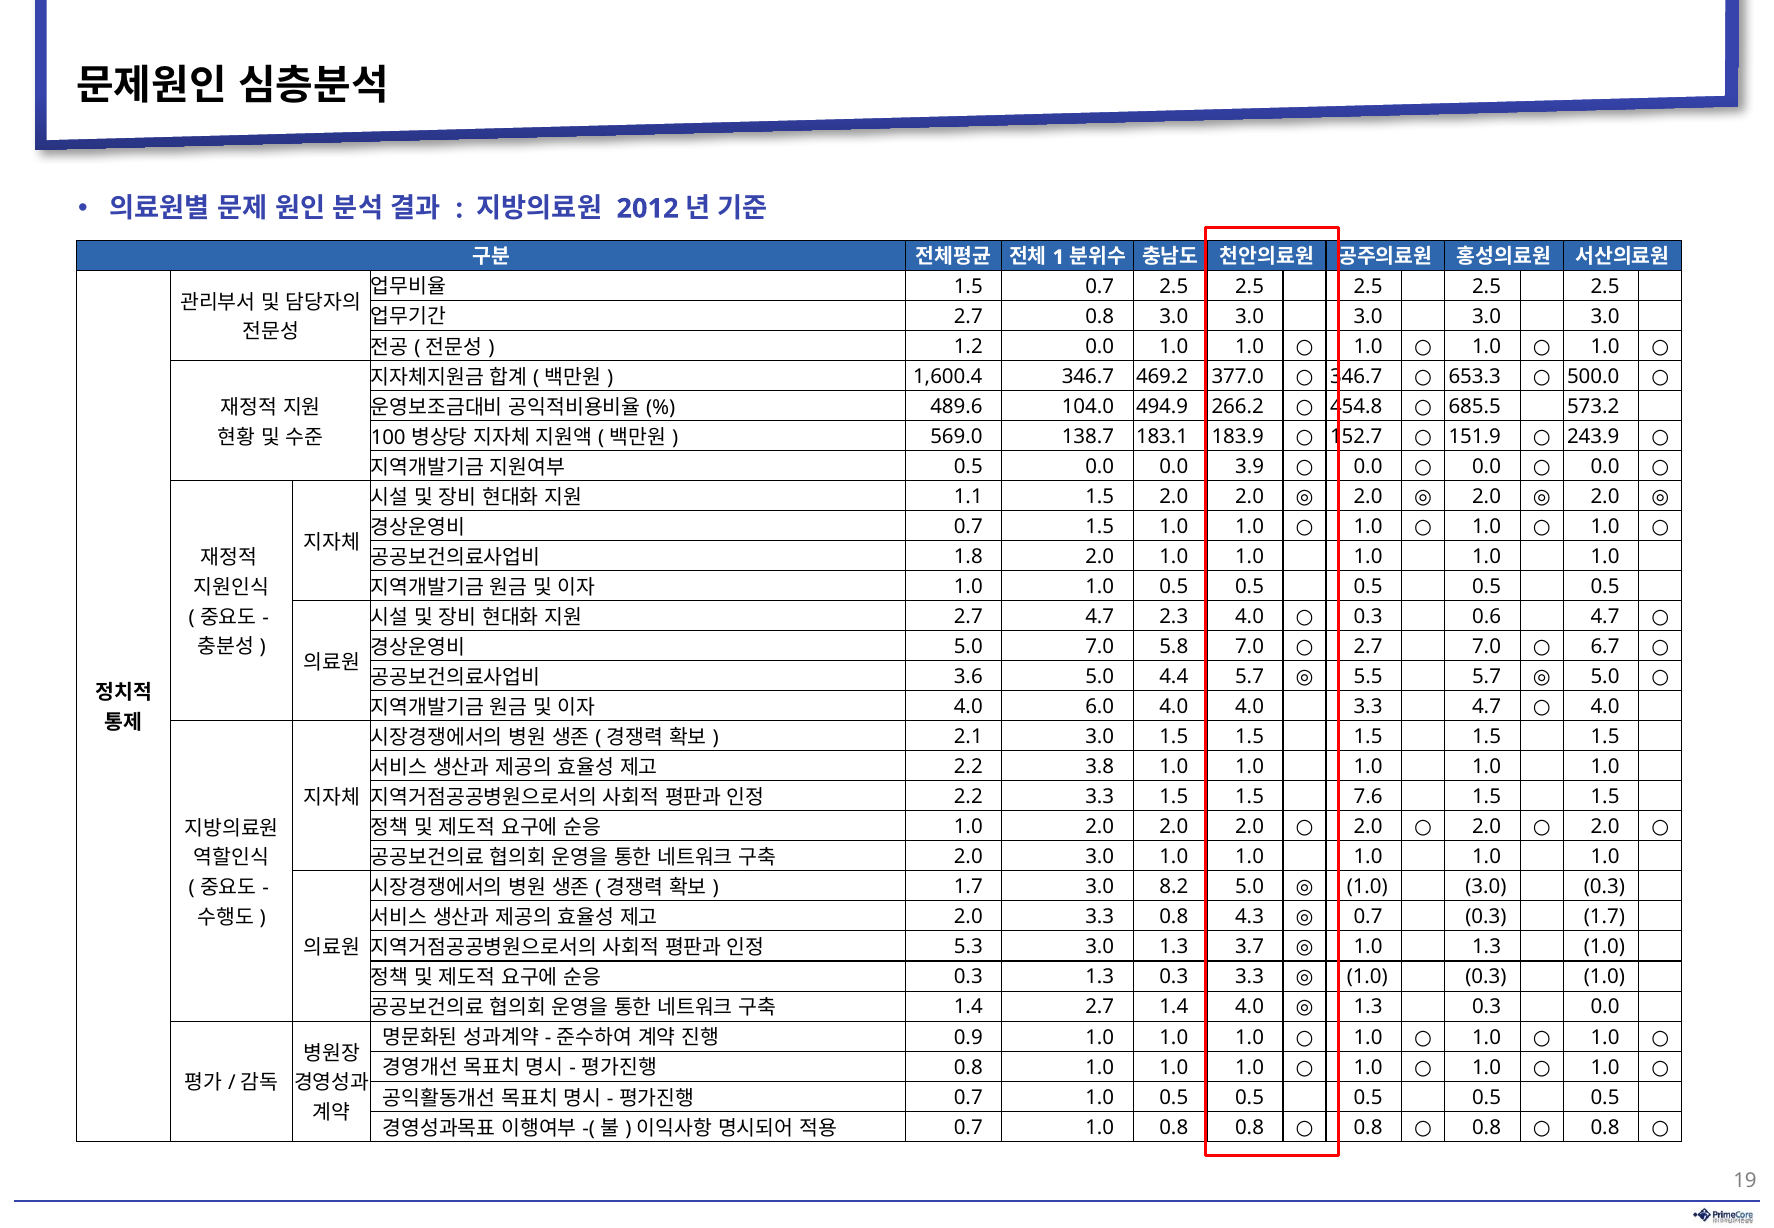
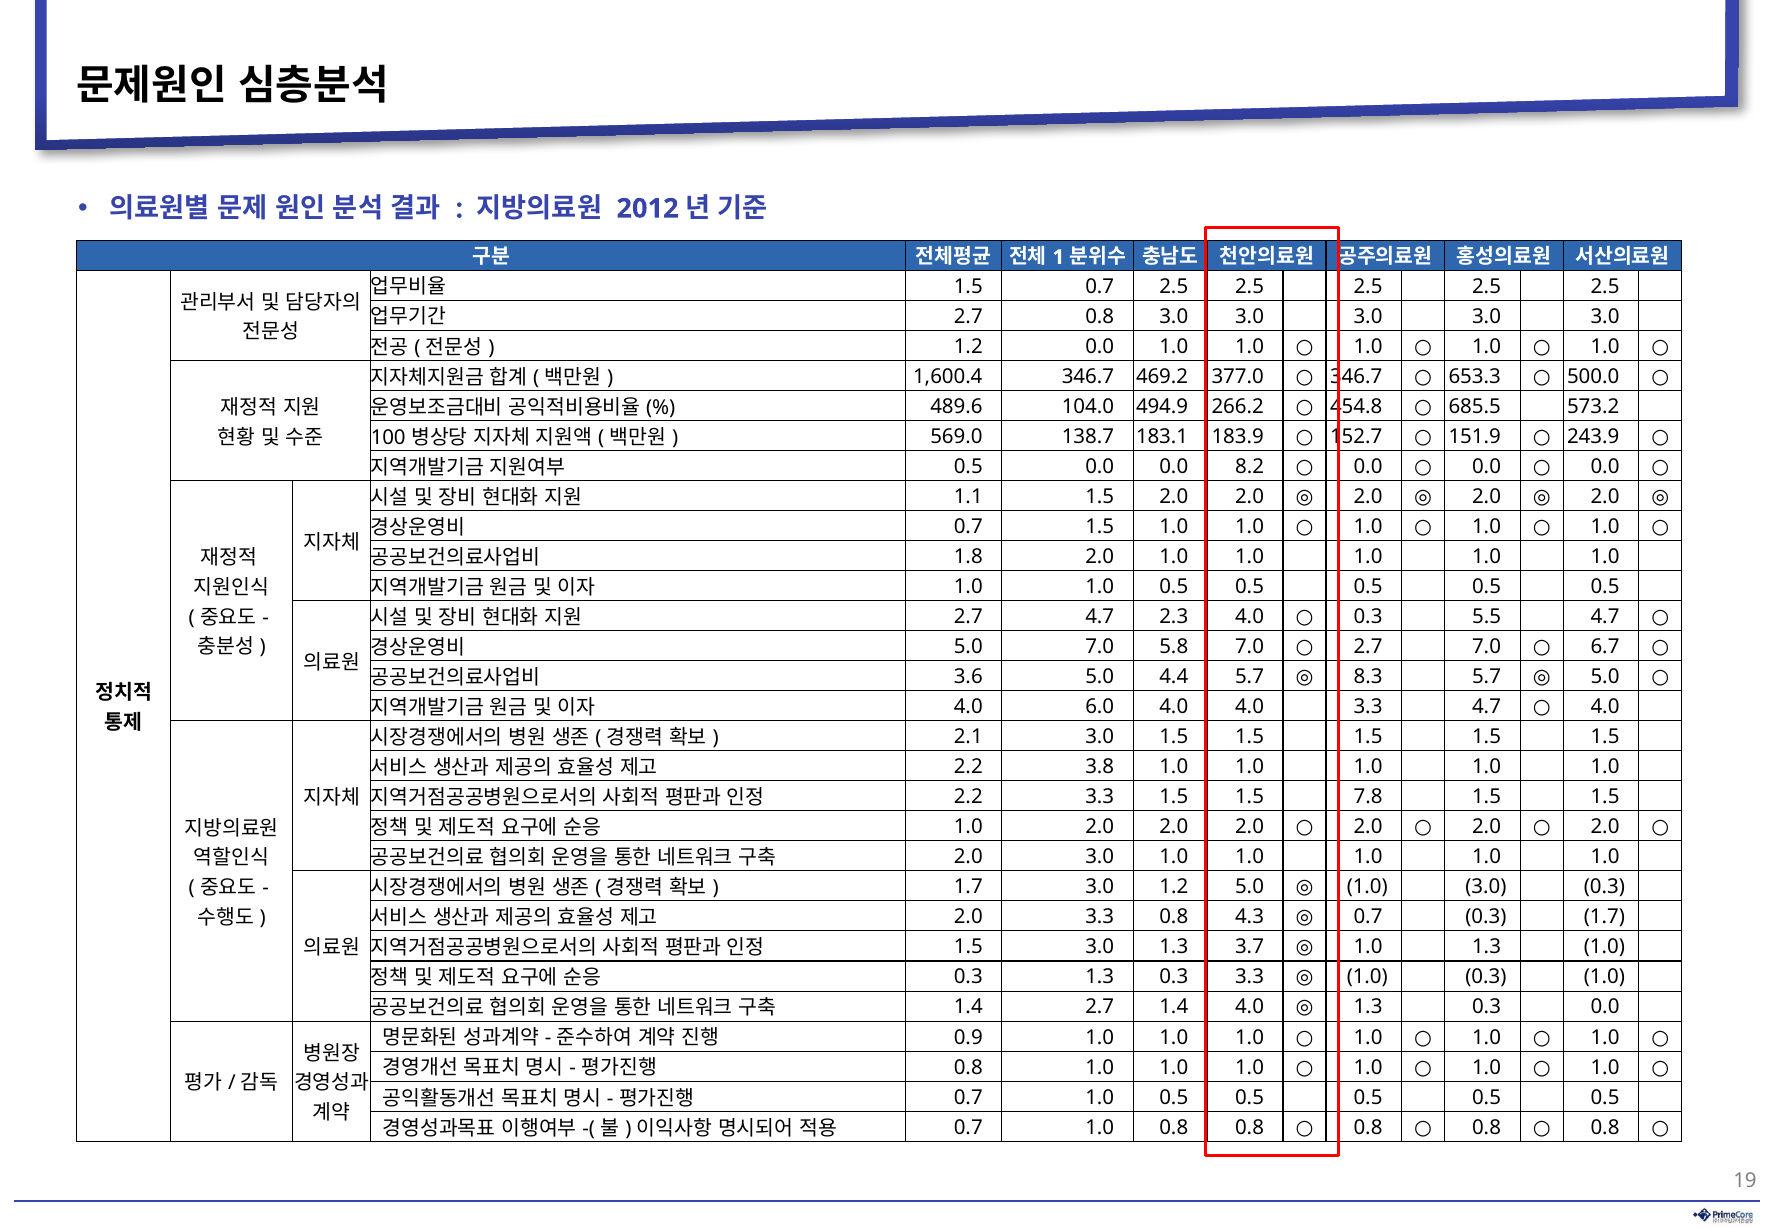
3.9: 3.9 -> 8.2
0.6: 0.6 -> 5.5
5.5: 5.5 -> 8.3
7.6: 7.6 -> 7.8
3.0 8.2: 8.2 -> 1.2
5.3 at (968, 947): 5.3 -> 1.5
